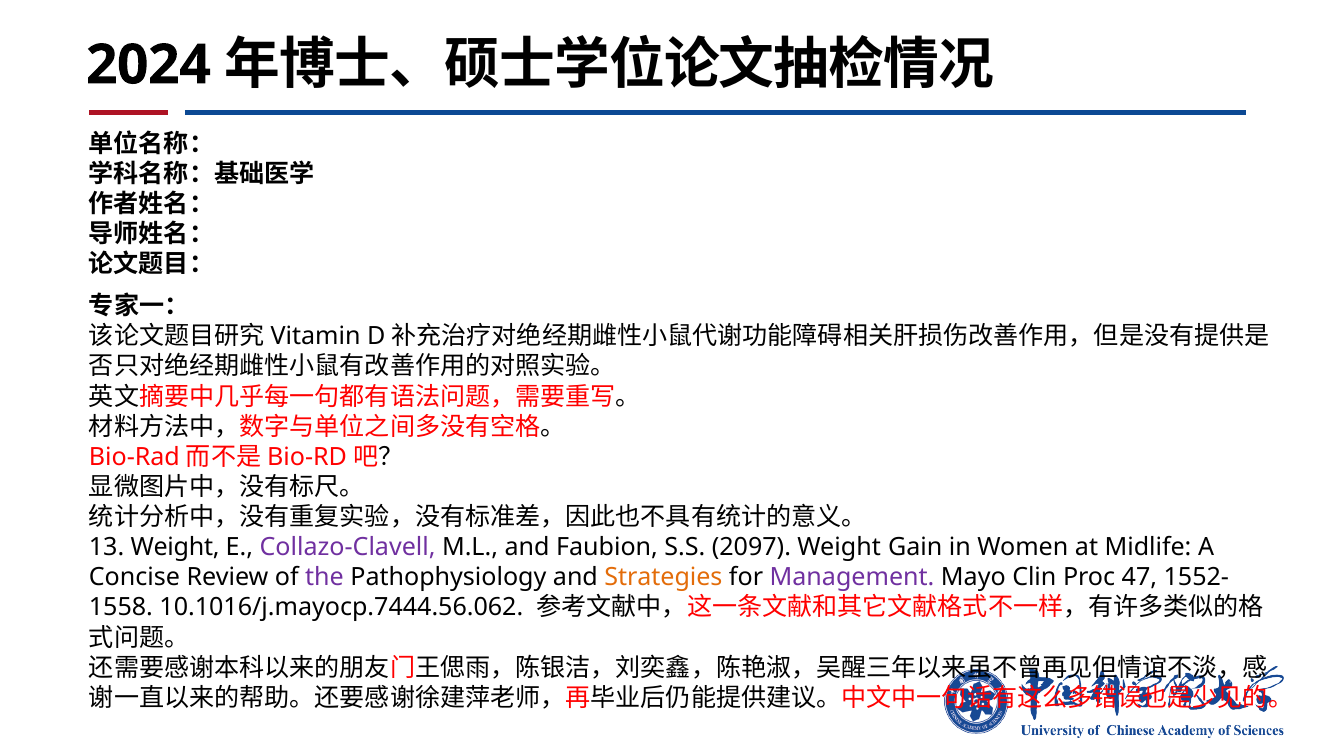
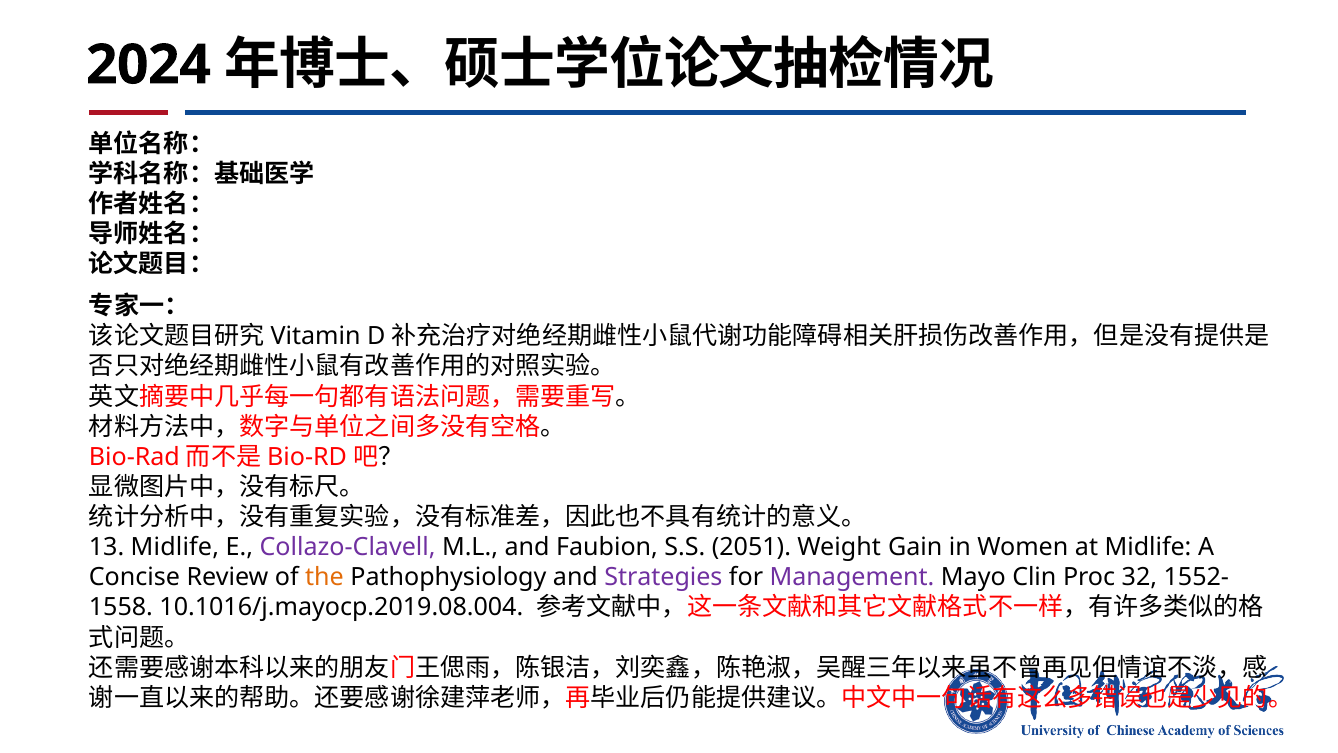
13 Weight: Weight -> Midlife
2097: 2097 -> 2051
the colour: purple -> orange
Strategies colour: orange -> purple
47: 47 -> 32
10.1016/j.mayocp.7444.56.062: 10.1016/j.mayocp.7444.56.062 -> 10.1016/j.mayocp.2019.08.004
